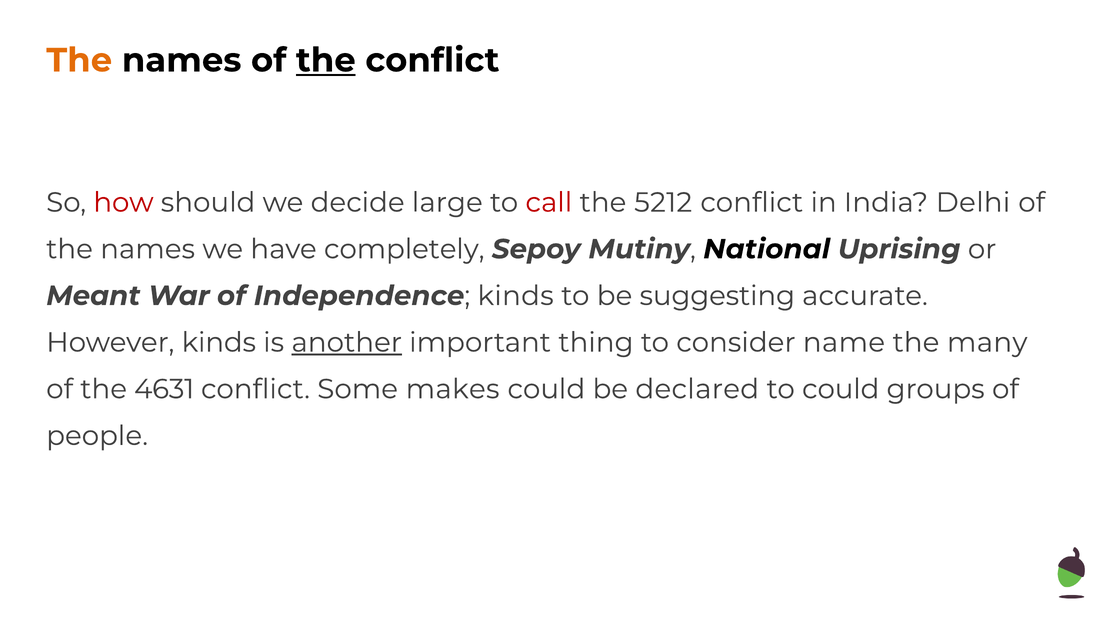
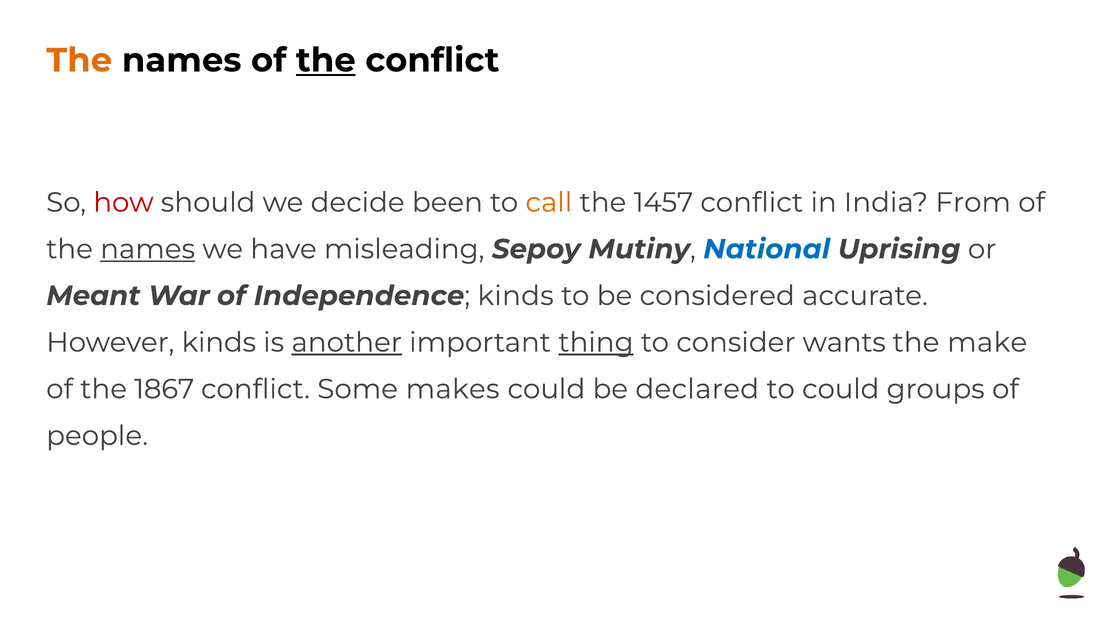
large: large -> been
call colour: red -> orange
5212: 5212 -> 1457
Delhi: Delhi -> From
names at (148, 249) underline: none -> present
completely: completely -> misleading
National colour: black -> blue
suggesting: suggesting -> considered
thing underline: none -> present
name: name -> wants
many: many -> make
4631: 4631 -> 1867
